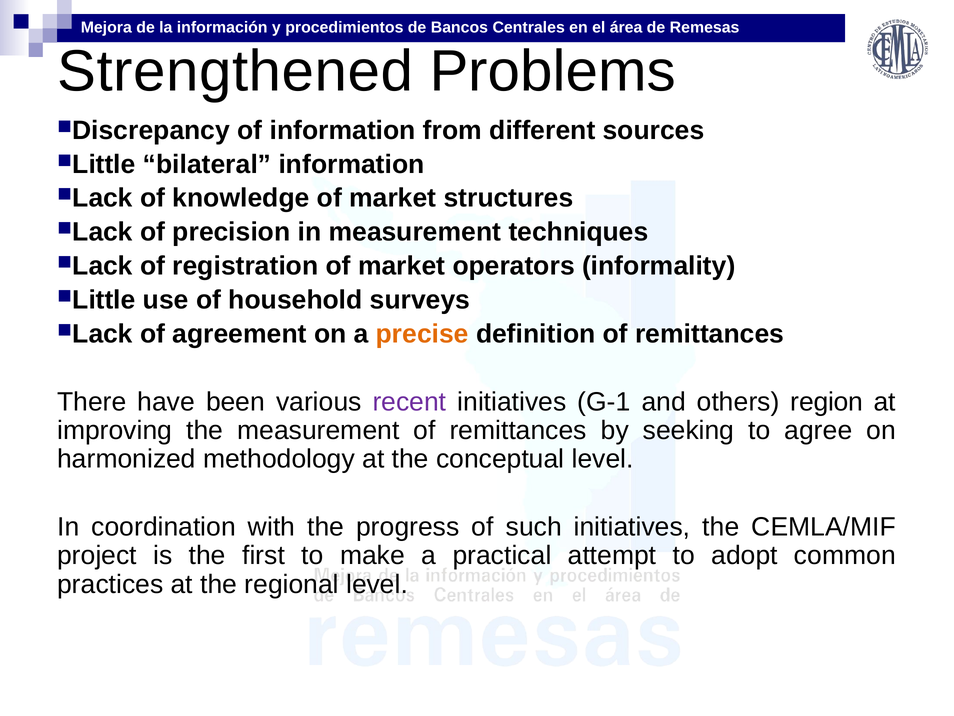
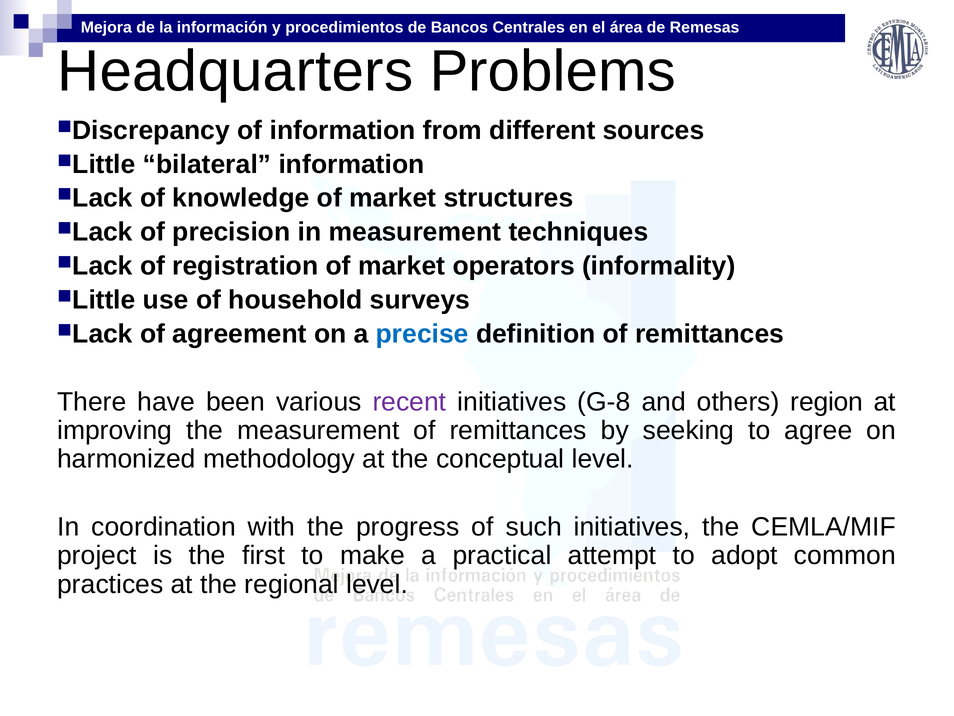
Strengthened: Strengthened -> Headquarters
precise colour: orange -> blue
G-1: G-1 -> G-8
